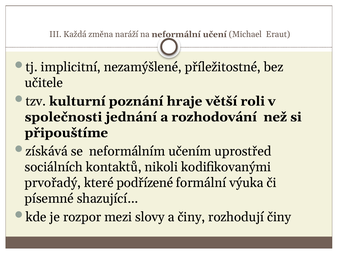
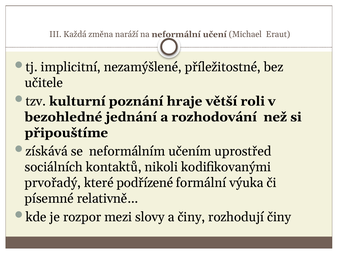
společnosti: společnosti -> bezohledné
shazující…: shazující… -> relativně…
